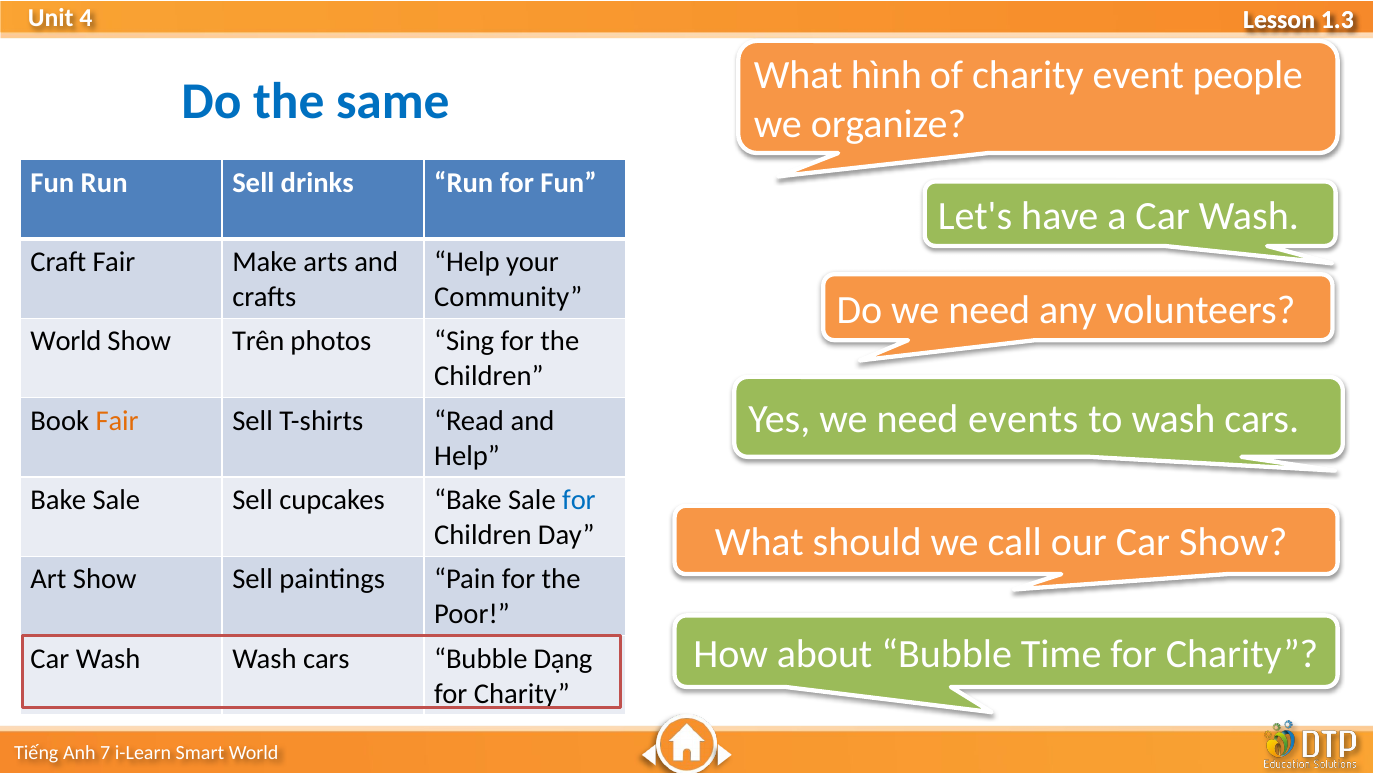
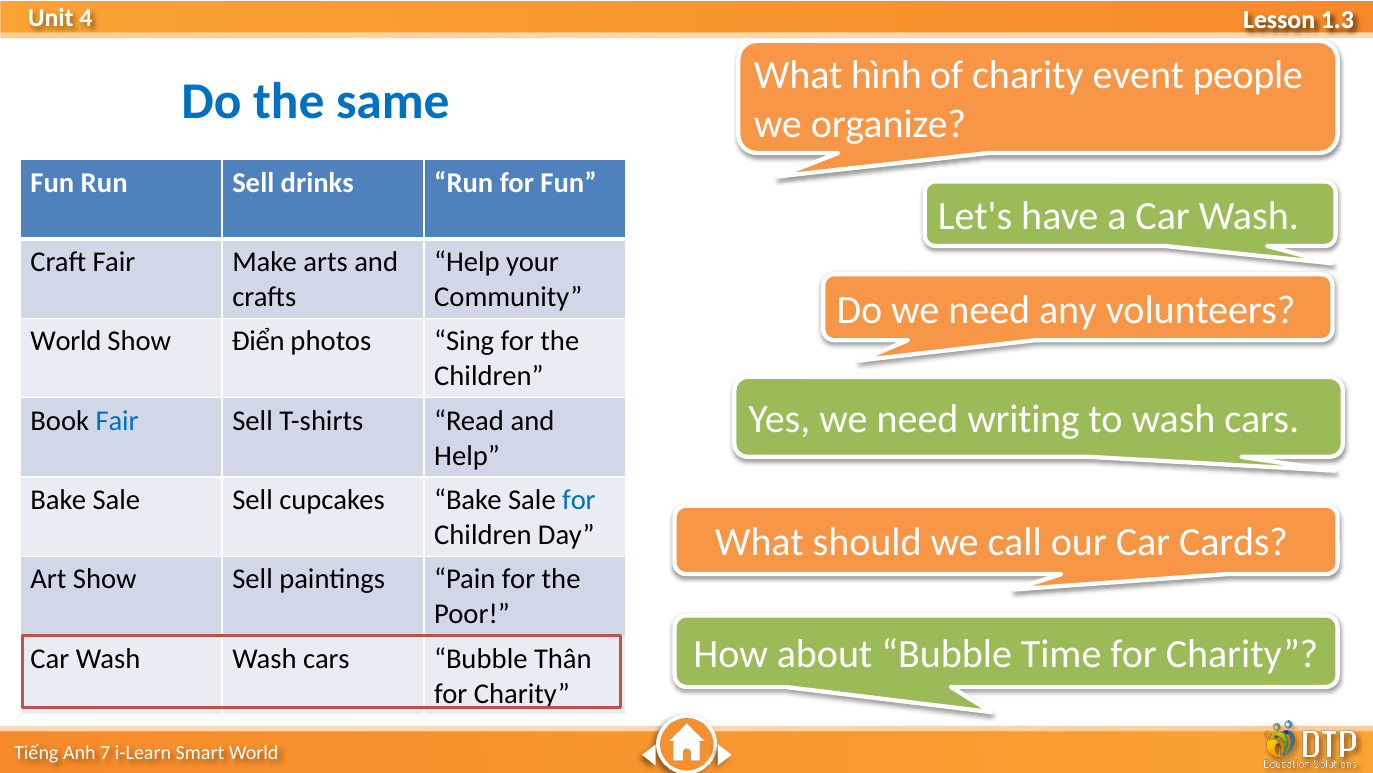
Trên: Trên -> Điển
events: events -> writing
Fair at (117, 420) colour: orange -> blue
Car Show: Show -> Cards
Dạng: Dạng -> Thân
